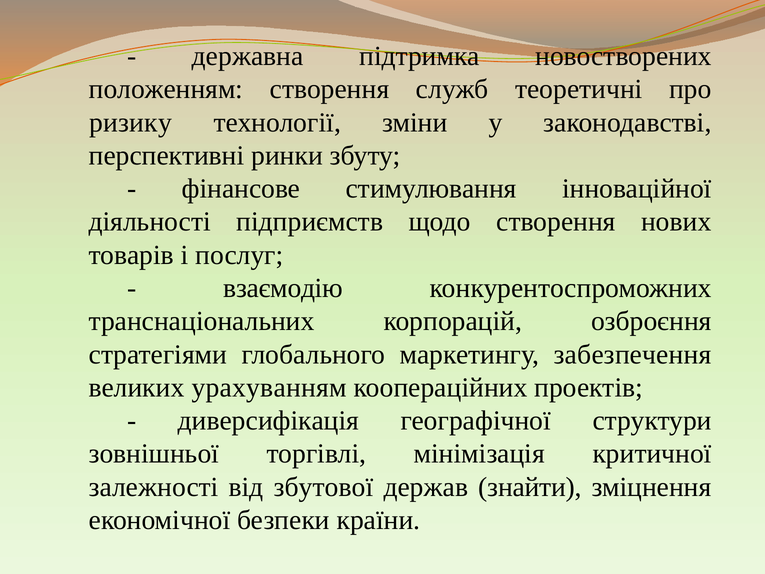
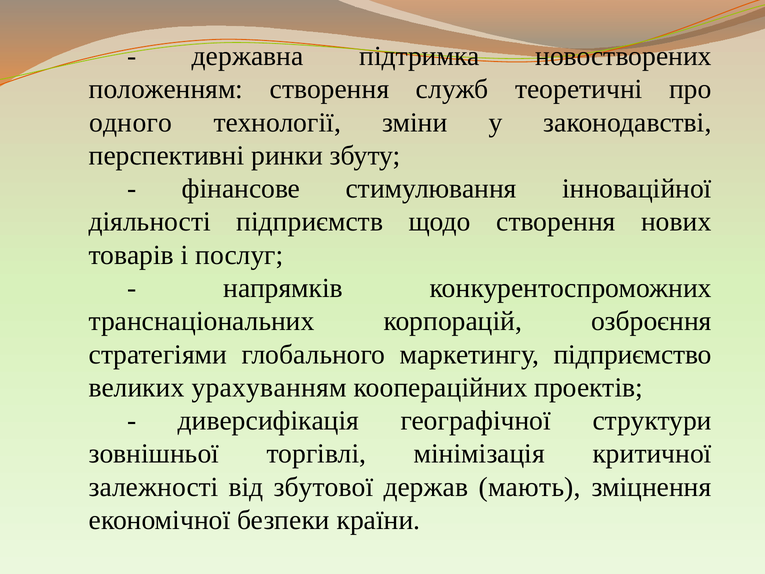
ризику: ризику -> одного
взаємодію: взаємодію -> напрямків
забезпечення: забезпечення -> підприємство
знайти: знайти -> мають
